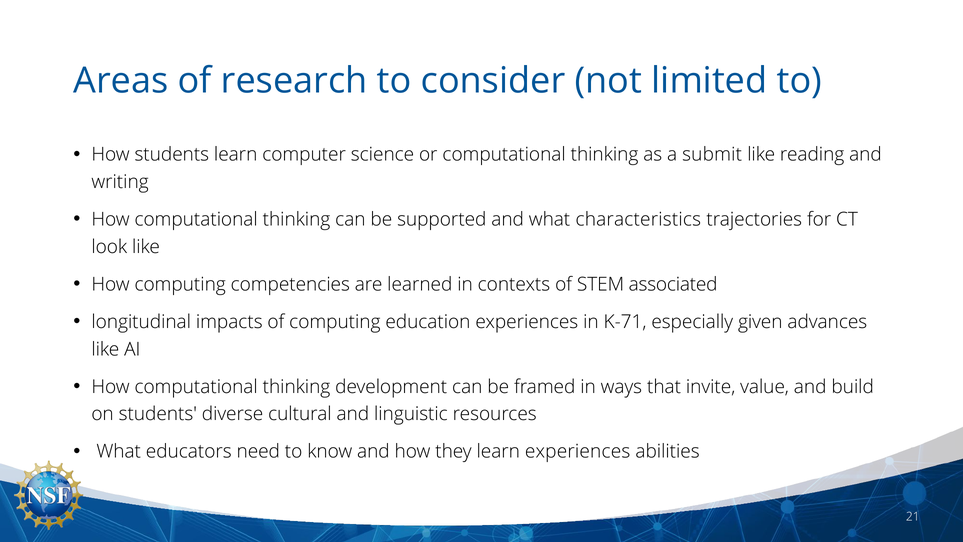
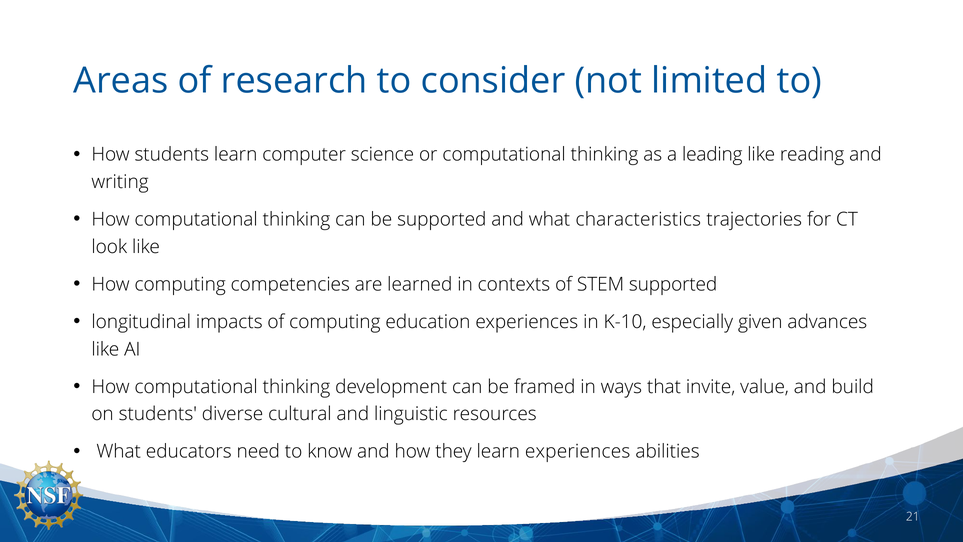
submit: submit -> leading
STEM associated: associated -> supported
K-71: K-71 -> K-10
